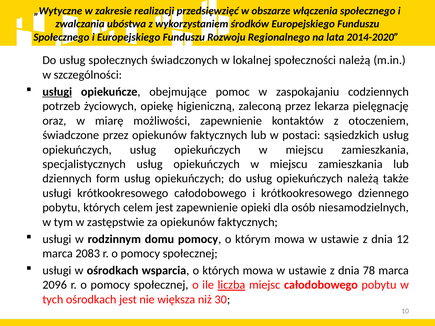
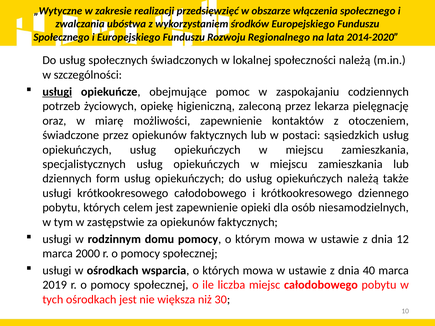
2083: 2083 -> 2000
78: 78 -> 40
2096: 2096 -> 2019
liczba underline: present -> none
